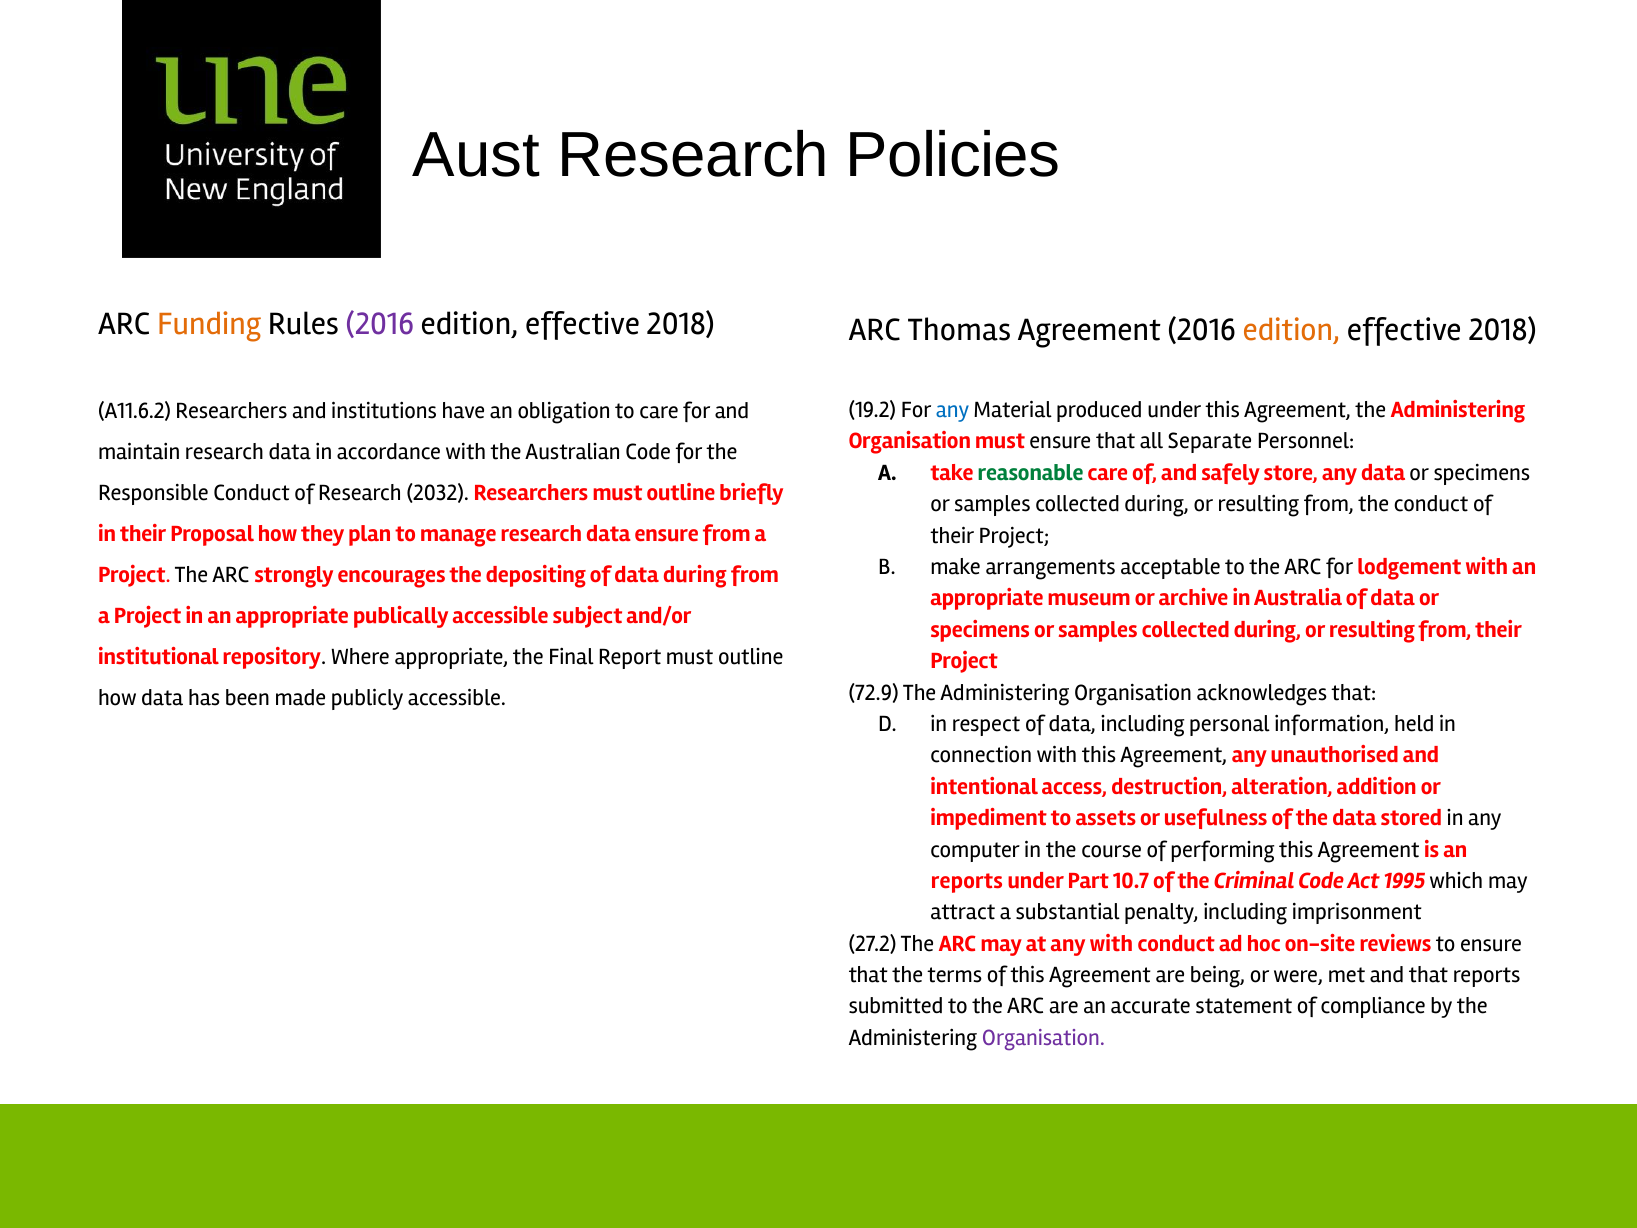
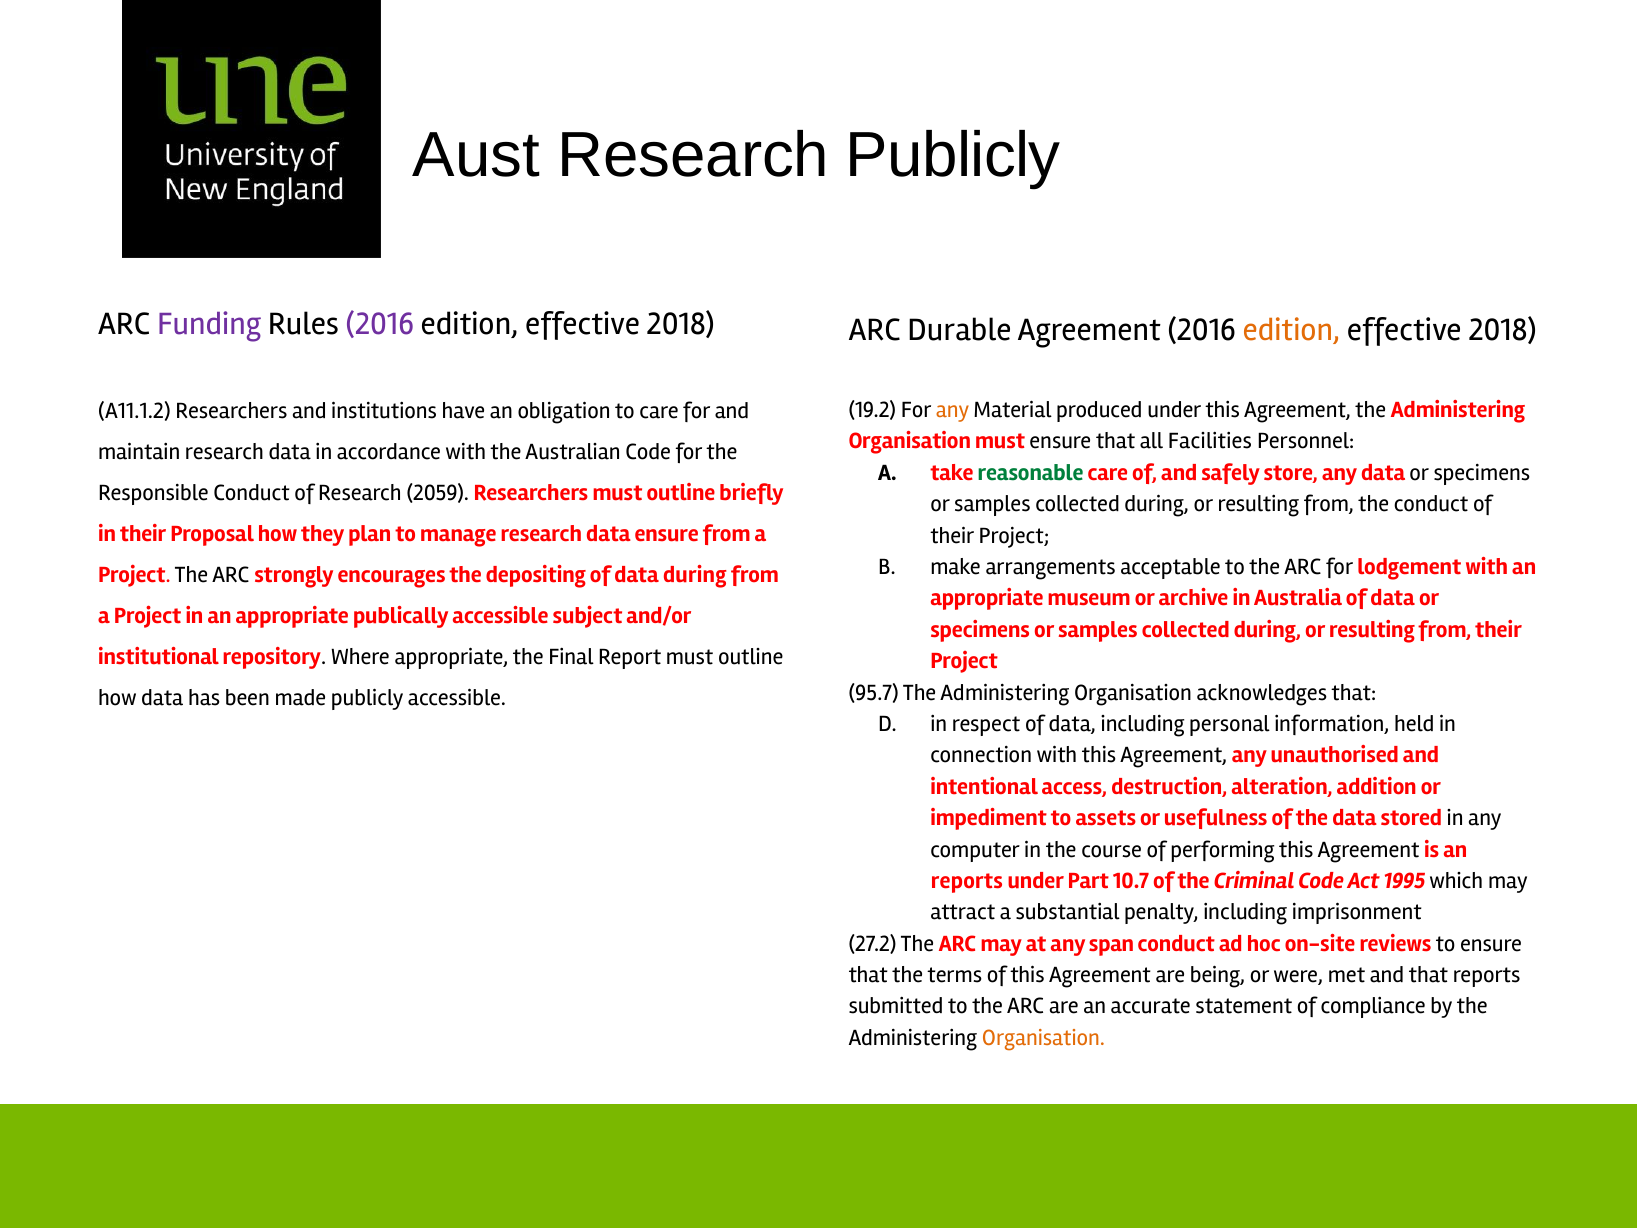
Research Policies: Policies -> Publicly
Funding colour: orange -> purple
Thomas: Thomas -> Durable
any at (953, 410) colour: blue -> orange
A11.6.2: A11.6.2 -> A11.1.2
Separate: Separate -> Facilities
2032: 2032 -> 2059
72.9: 72.9 -> 95.7
any with: with -> span
Organisation at (1043, 1038) colour: purple -> orange
